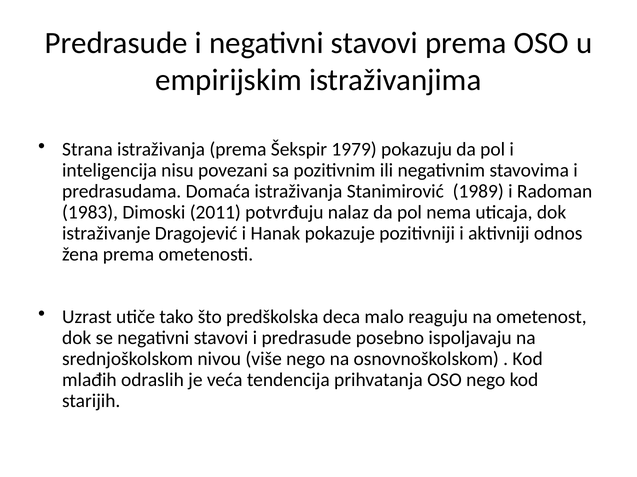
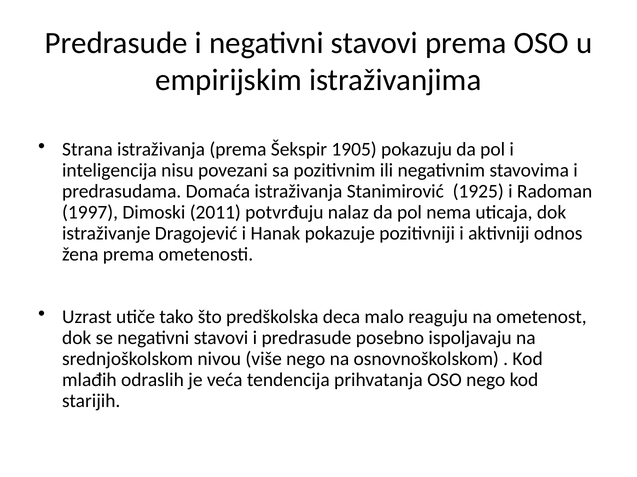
1979: 1979 -> 1905
1989: 1989 -> 1925
1983: 1983 -> 1997
